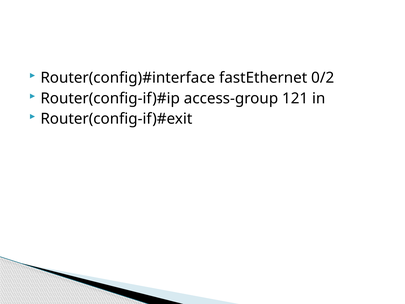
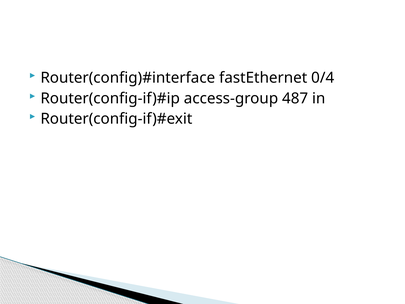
0/2: 0/2 -> 0/4
121: 121 -> 487
